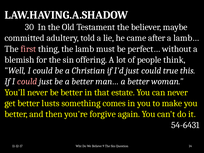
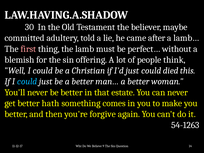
true: true -> died
could at (27, 82) colour: pink -> light blue
lusts: lusts -> hath
54-6431: 54-6431 -> 54-1263
